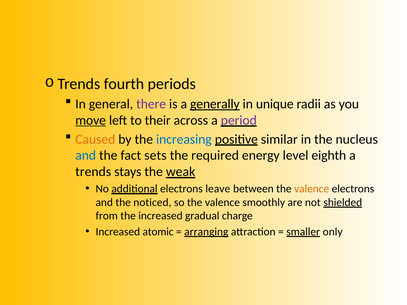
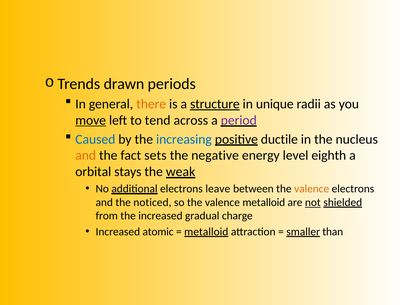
fourth: fourth -> drawn
there colour: purple -> orange
generally: generally -> structure
their: their -> tend
Caused colour: orange -> blue
similar: similar -> ductile
and at (86, 156) colour: blue -> orange
required: required -> negative
trends at (93, 172): trends -> orbital
valence smoothly: smoothly -> metalloid
not underline: none -> present
arranging at (206, 232): arranging -> metalloid
only: only -> than
